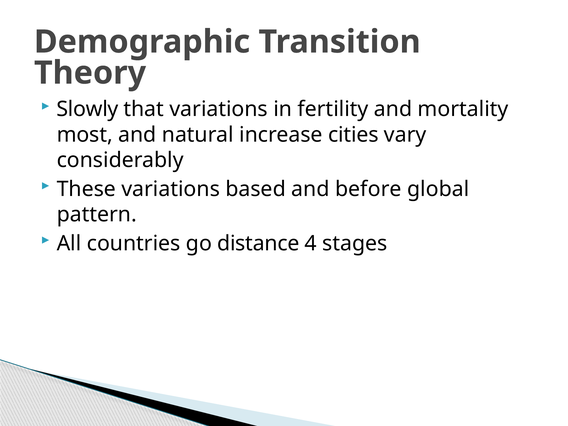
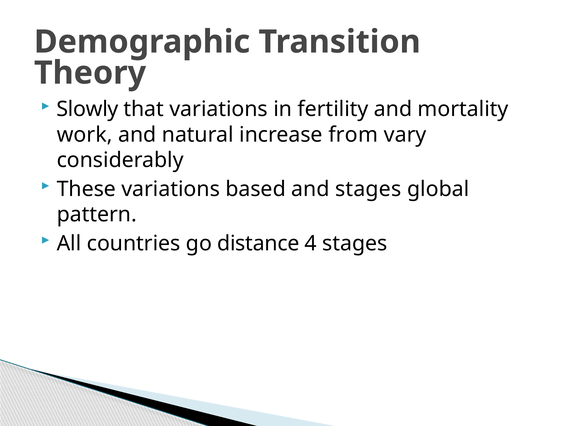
most: most -> work
cities: cities -> from
and before: before -> stages
